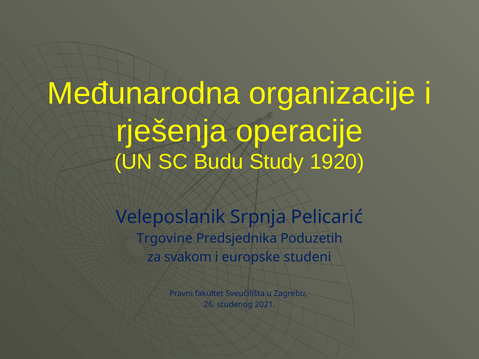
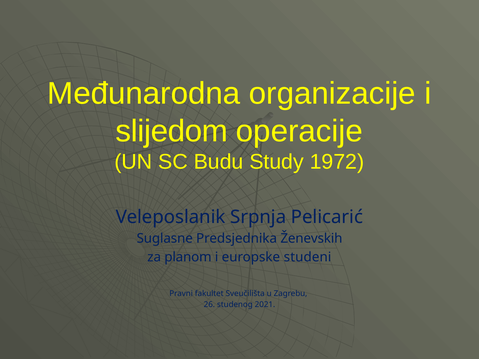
rješenja: rješenja -> slijedom
1920: 1920 -> 1972
Trgovine: Trgovine -> Suglasne
Poduzetih: Poduzetih -> Ženevskih
svakom: svakom -> planom
